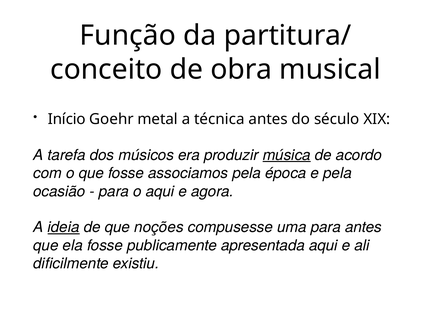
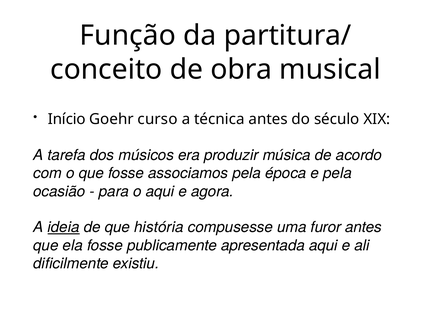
metal: metal -> curso
música underline: present -> none
noções: noções -> história
uma para: para -> furor
